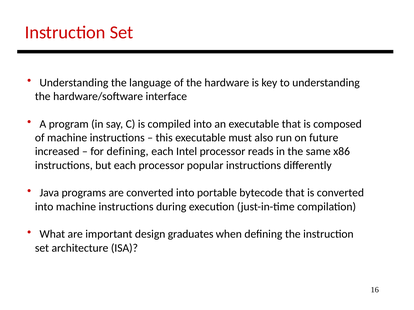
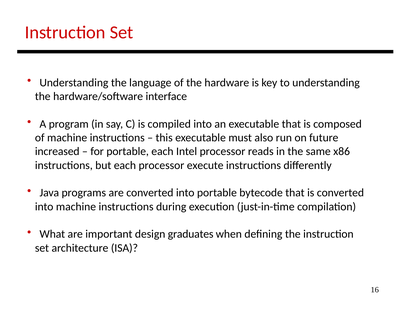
for defining: defining -> portable
popular: popular -> execute
